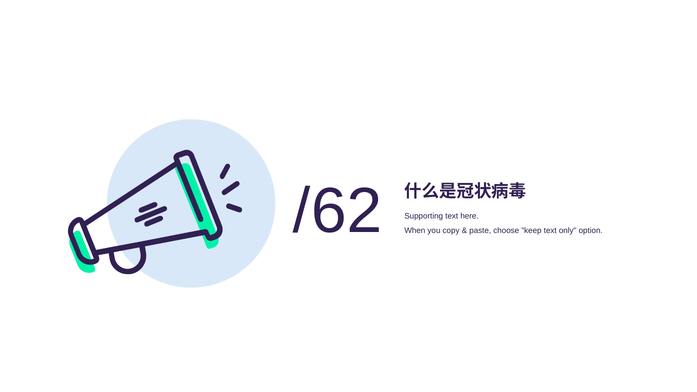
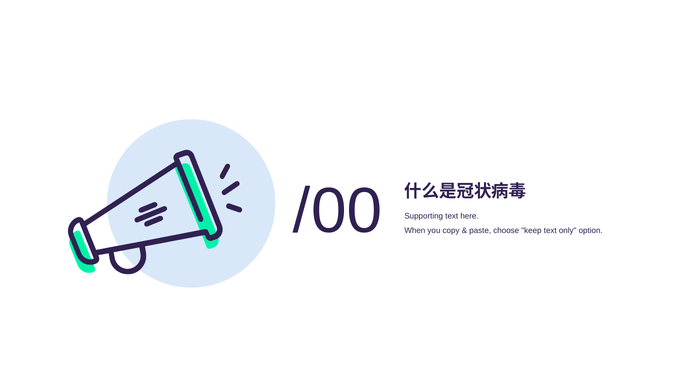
/62: /62 -> /00
